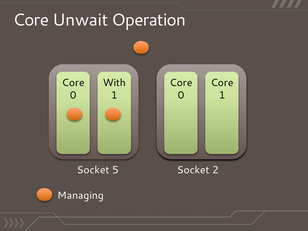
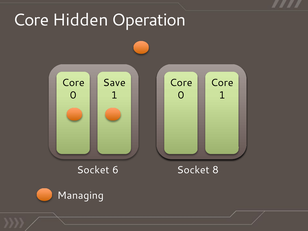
Unwait: Unwait -> Hidden
With: With -> Save
5: 5 -> 6
2: 2 -> 8
